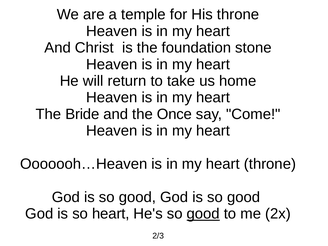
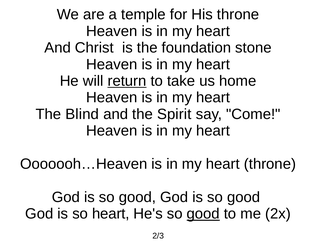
return underline: none -> present
Bride: Bride -> Blind
Once: Once -> Spirit
